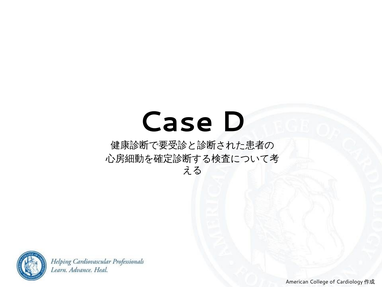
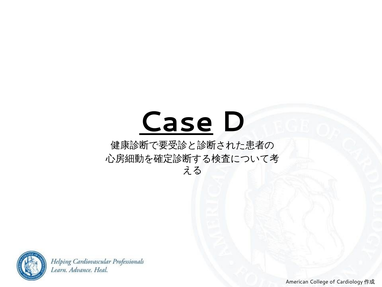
Case underline: none -> present
